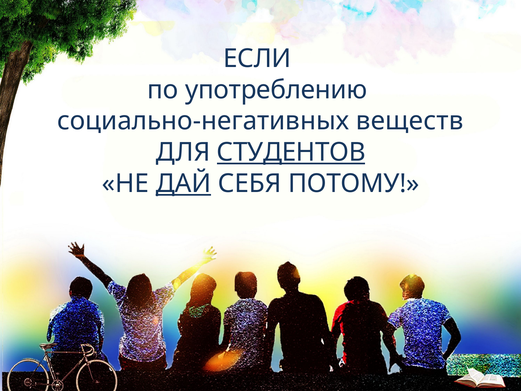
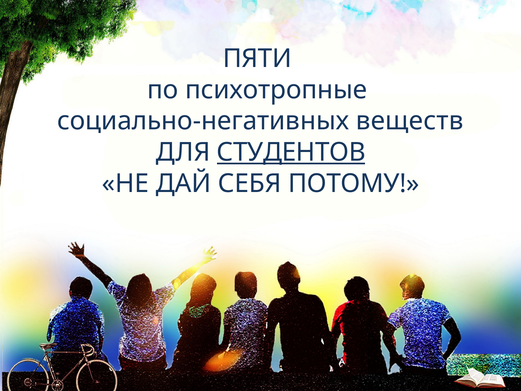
ЕСЛИ: ЕСЛИ -> ПЯТИ
употреблению: употреблению -> психотропные
ДАЙ underline: present -> none
